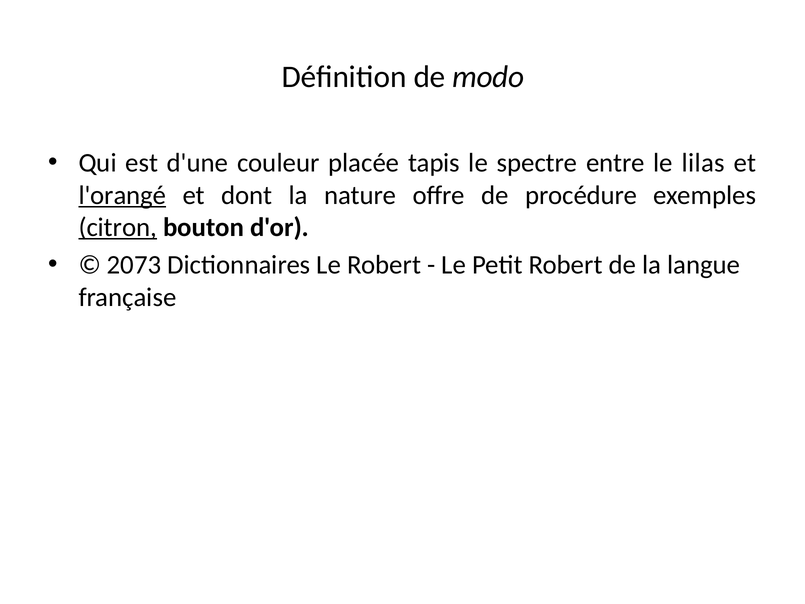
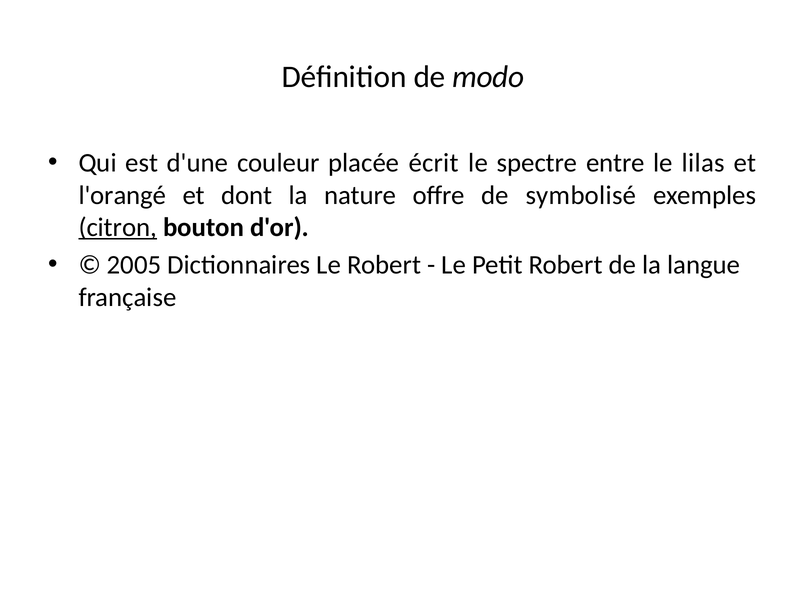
tapis: tapis -> écrit
l'orangé underline: present -> none
procédure: procédure -> symbolisé
2073: 2073 -> 2005
